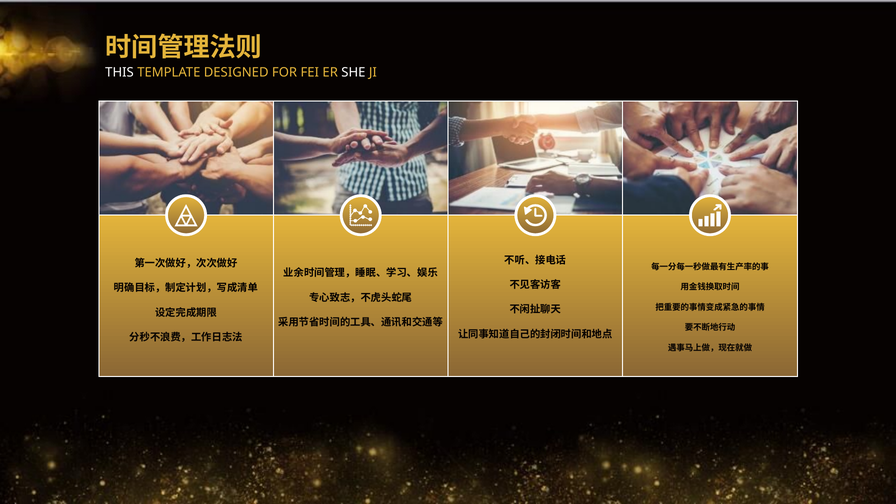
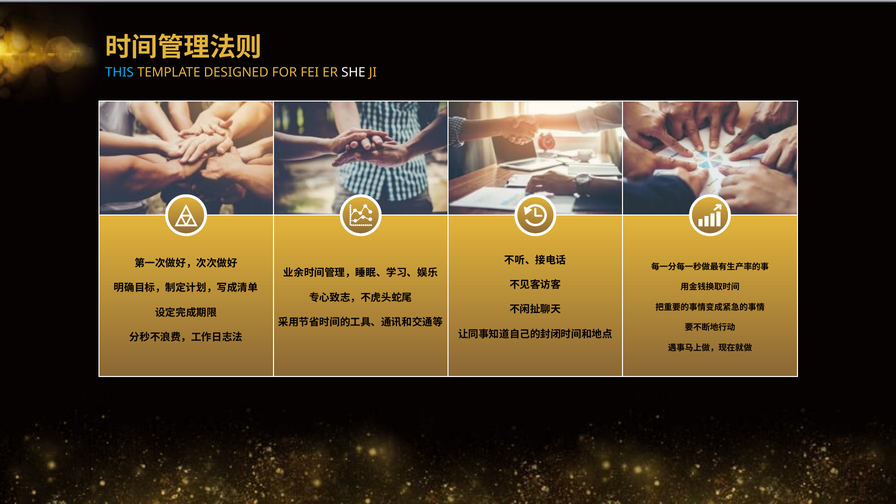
THIS colour: white -> light blue
